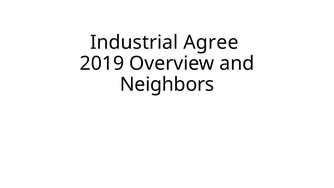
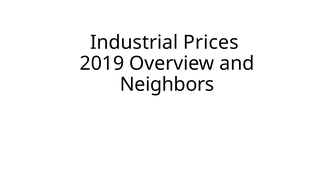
Agree: Agree -> Prices
